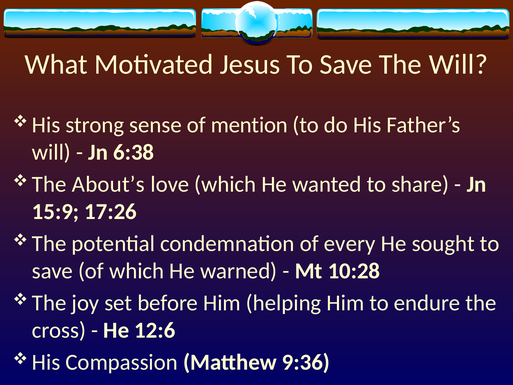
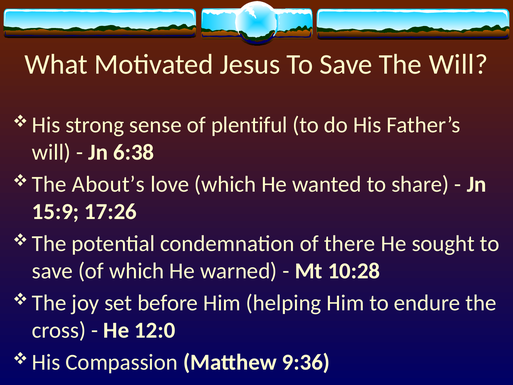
mention: mention -> plentiful
every: every -> there
12:6: 12:6 -> 12:0
